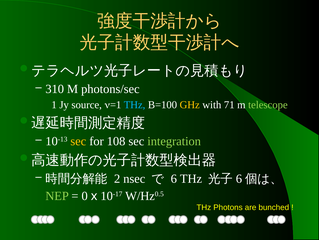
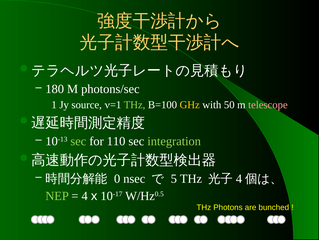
310: 310 -> 180
THz at (135, 105) colour: light blue -> light green
71: 71 -> 50
telescope colour: light green -> pink
sec at (78, 141) colour: yellow -> light green
108: 108 -> 110
2: 2 -> 0
6 at (174, 178): 6 -> 5
6 at (239, 178): 6 -> 4
0 at (85, 195): 0 -> 4
